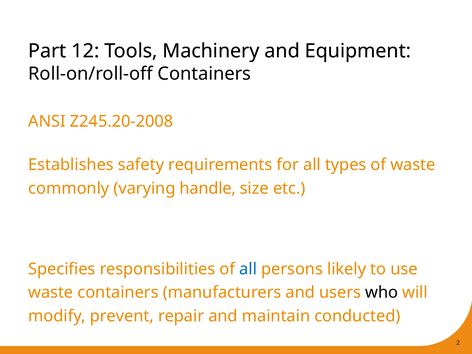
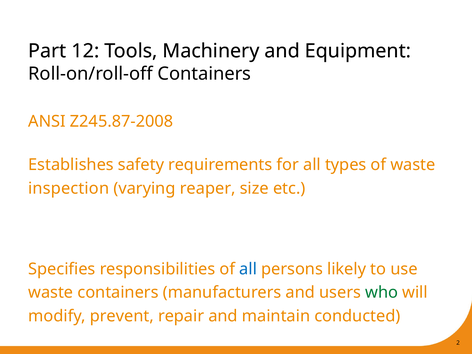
Z245.20-2008: Z245.20-2008 -> Z245.87-2008
commonly: commonly -> inspection
handle: handle -> reaper
who colour: black -> green
